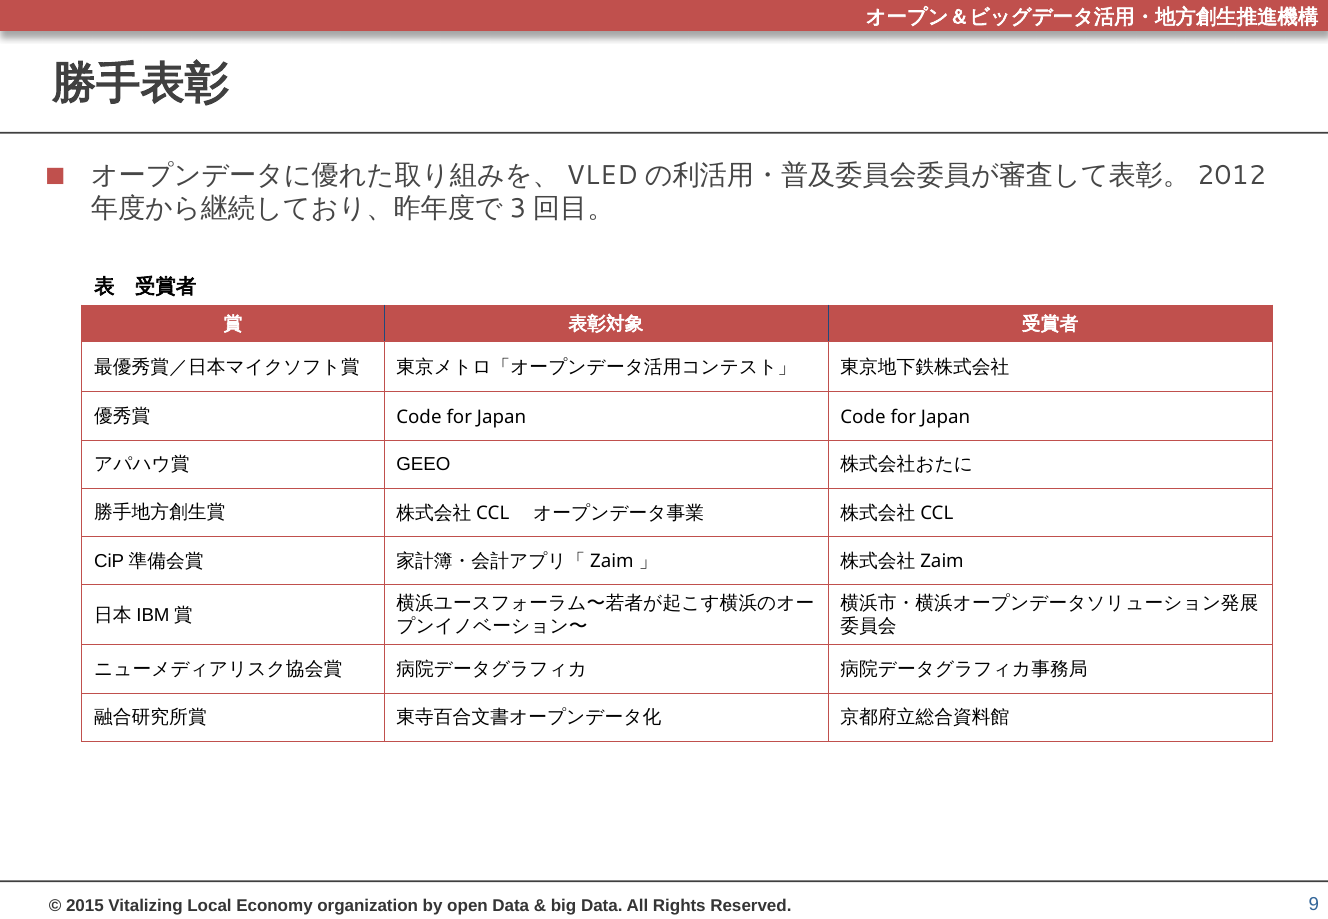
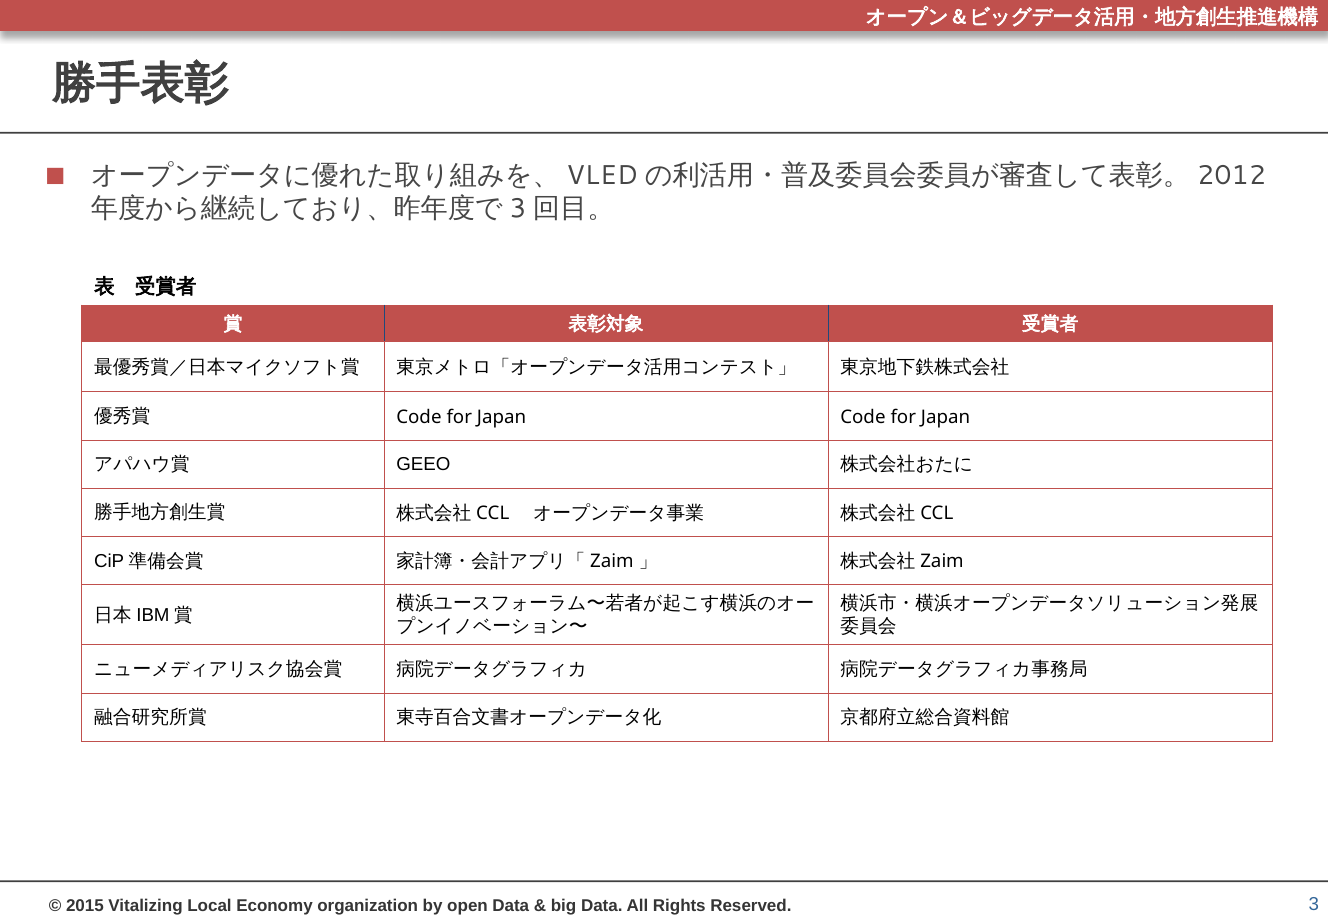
9: 9 -> 3
